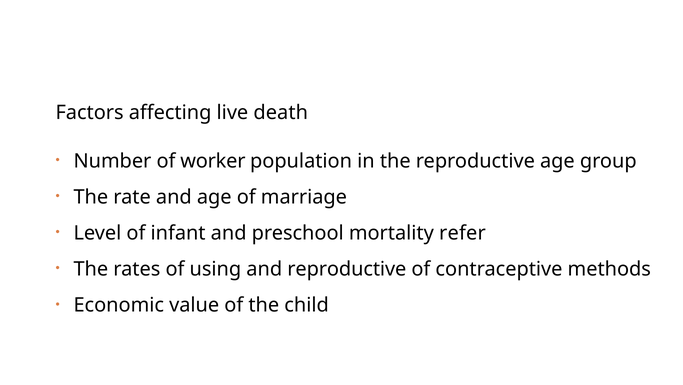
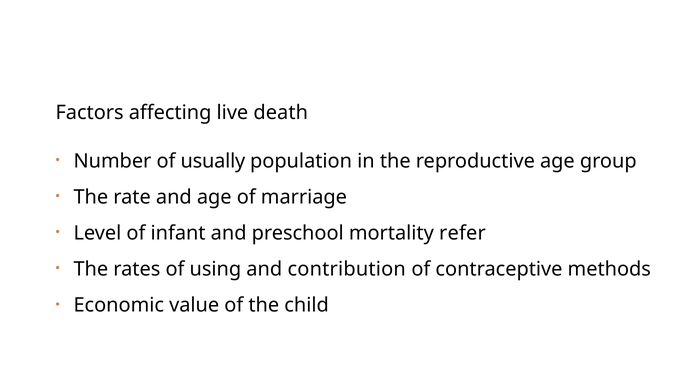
worker: worker -> usually
and reproductive: reproductive -> contribution
